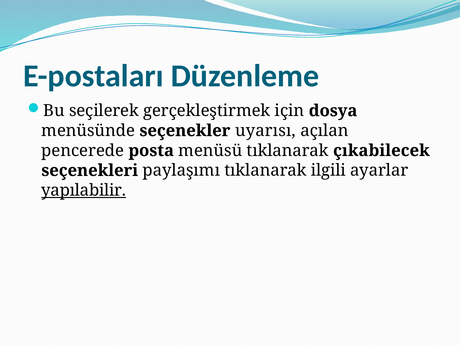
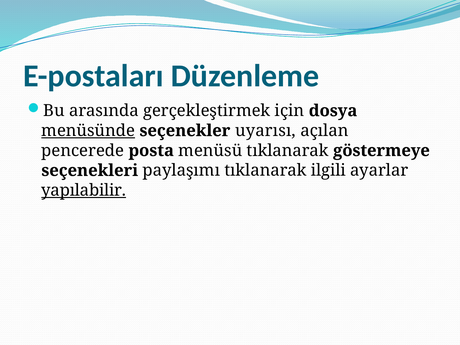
seçilerek: seçilerek -> arasında
menüsünde underline: none -> present
çıkabilecek: çıkabilecek -> göstermeye
